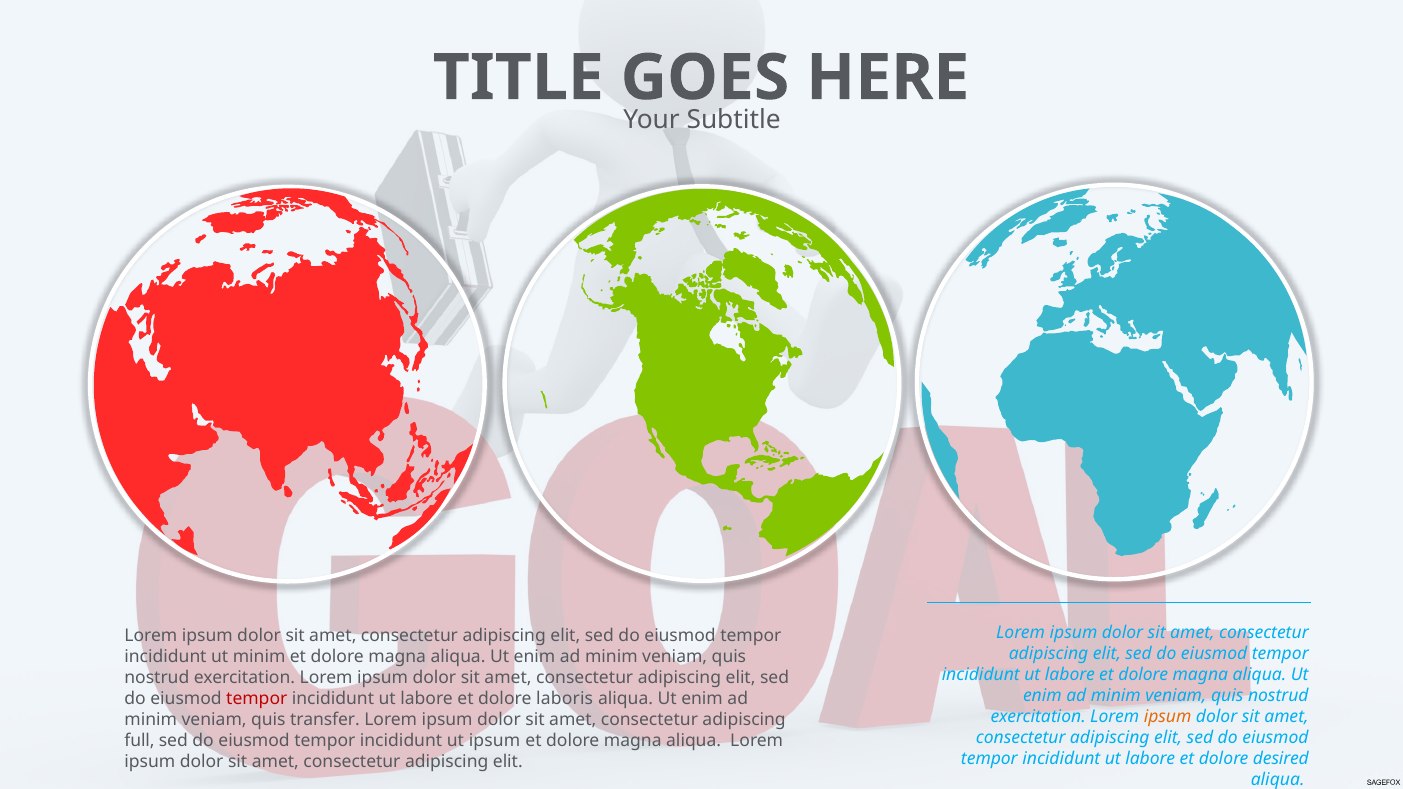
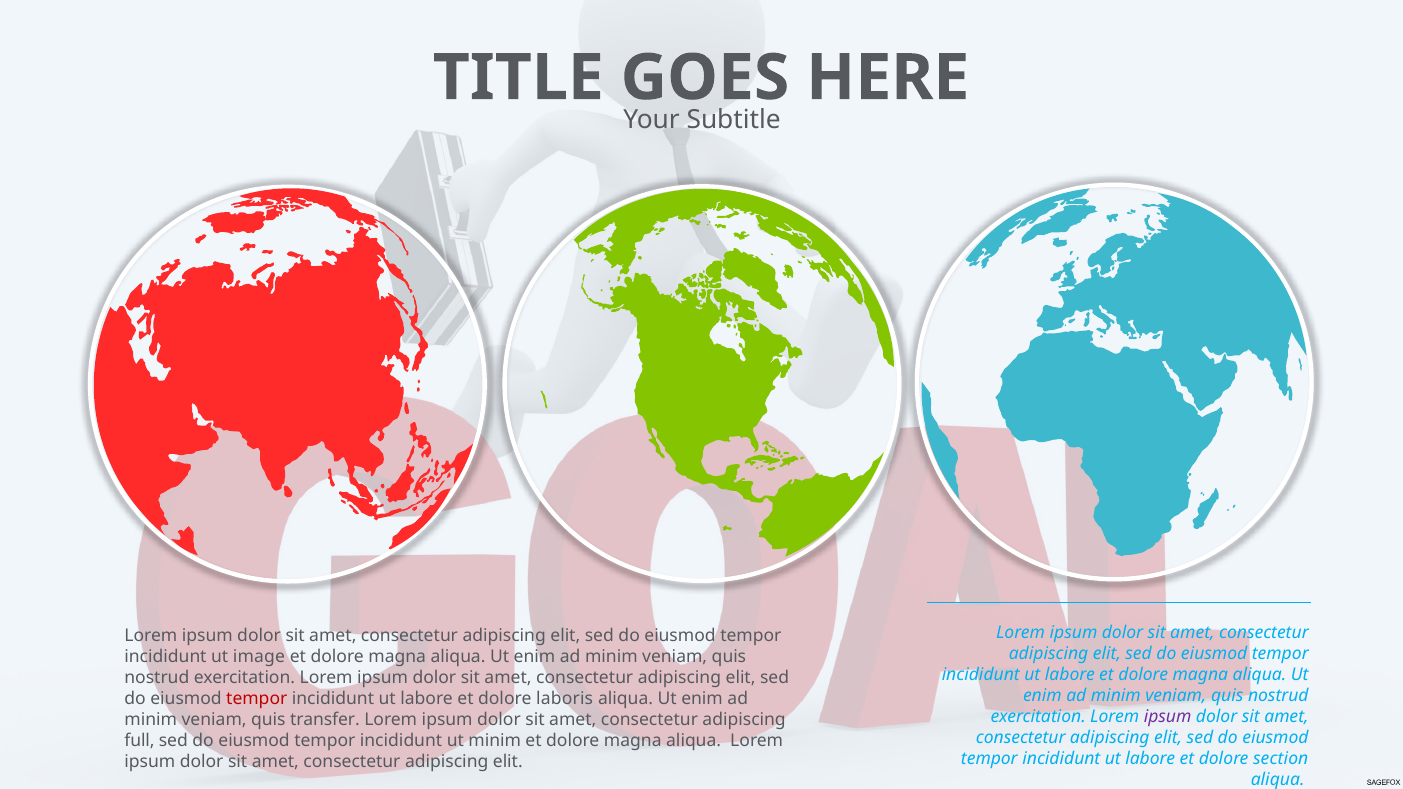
ut minim: minim -> image
ipsum at (1168, 717) colour: orange -> purple
ut ipsum: ipsum -> minim
desired: desired -> section
